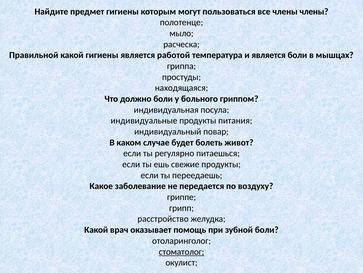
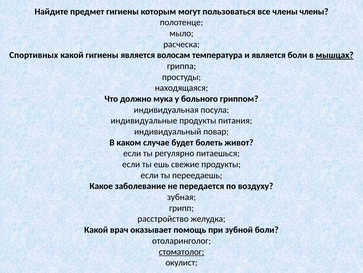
Правильной: Правильной -> Спортивных
работой: работой -> волосам
мышцах underline: none -> present
должно боли: боли -> мука
гриппе: гриппе -> зубная
